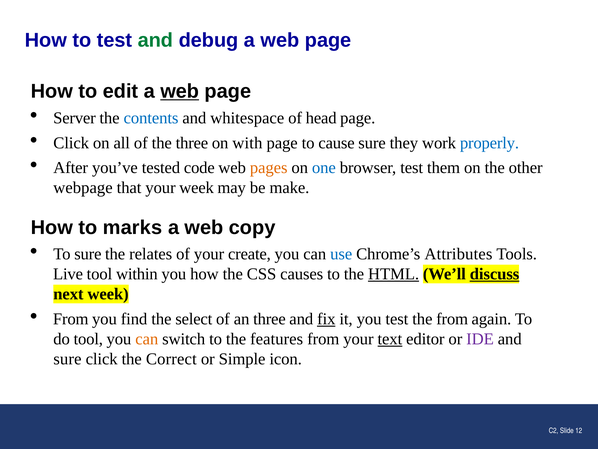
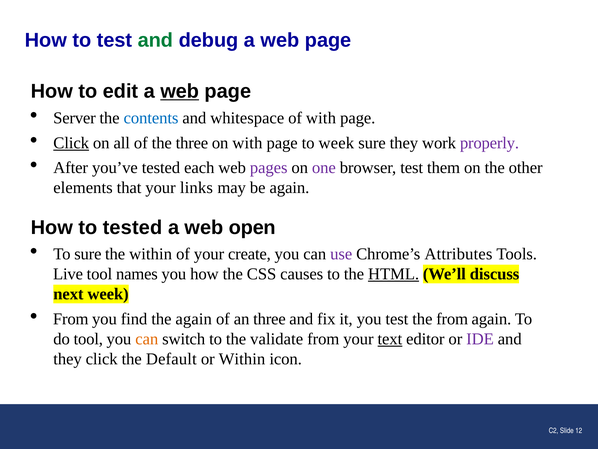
of head: head -> with
Click at (71, 143) underline: none -> present
to cause: cause -> week
properly colour: blue -> purple
code: code -> each
pages colour: orange -> purple
one colour: blue -> purple
webpage: webpage -> elements
your week: week -> links
be make: make -> again
to marks: marks -> tested
copy: copy -> open
the relates: relates -> within
use colour: blue -> purple
within: within -> names
discuss underline: present -> none
the select: select -> again
fix underline: present -> none
features: features -> validate
sure at (67, 359): sure -> they
Correct: Correct -> Default
or Simple: Simple -> Within
